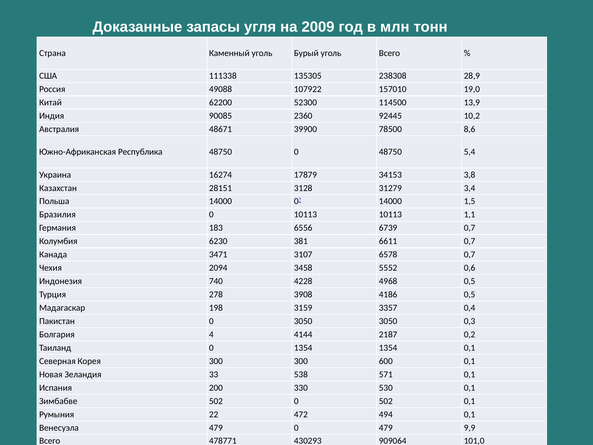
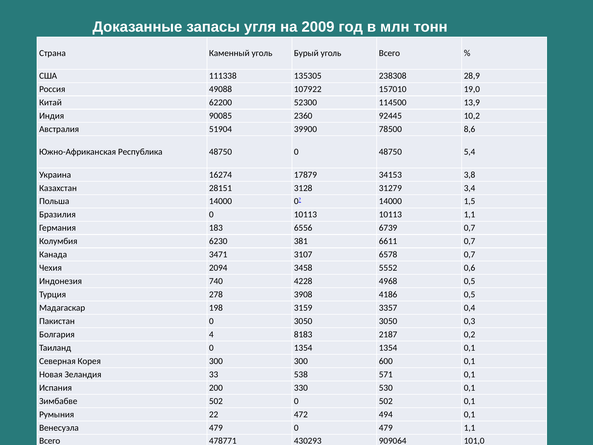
48671: 48671 -> 51904
4144: 4144 -> 8183
479 9,9: 9,9 -> 1,1
